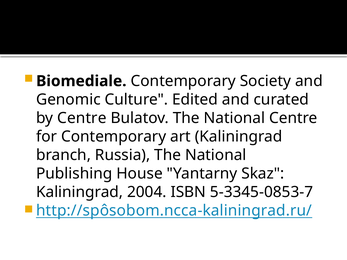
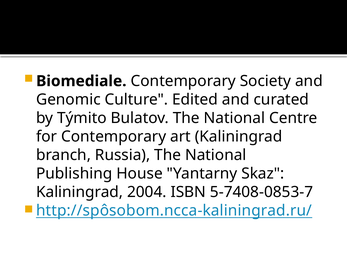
by Centre: Centre -> Týmito
5-3345-0853-7: 5-3345-0853-7 -> 5-7408-0853-7
